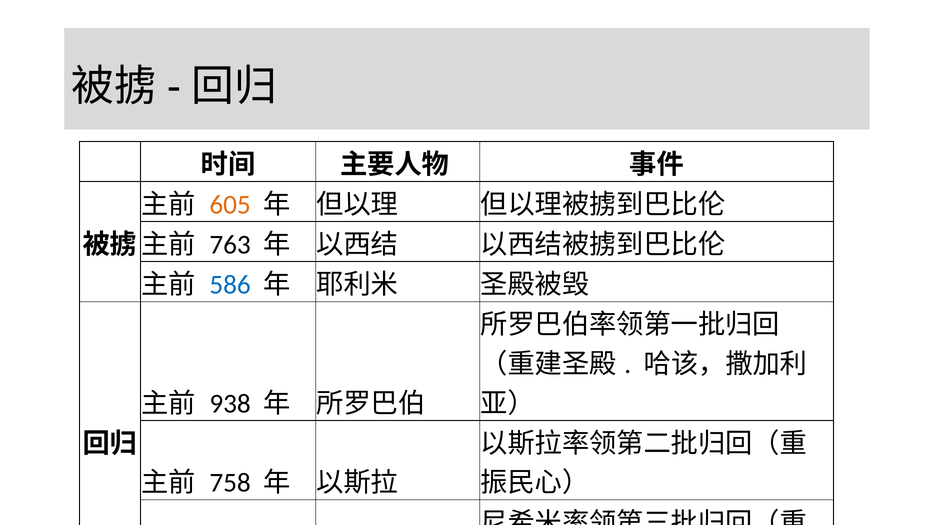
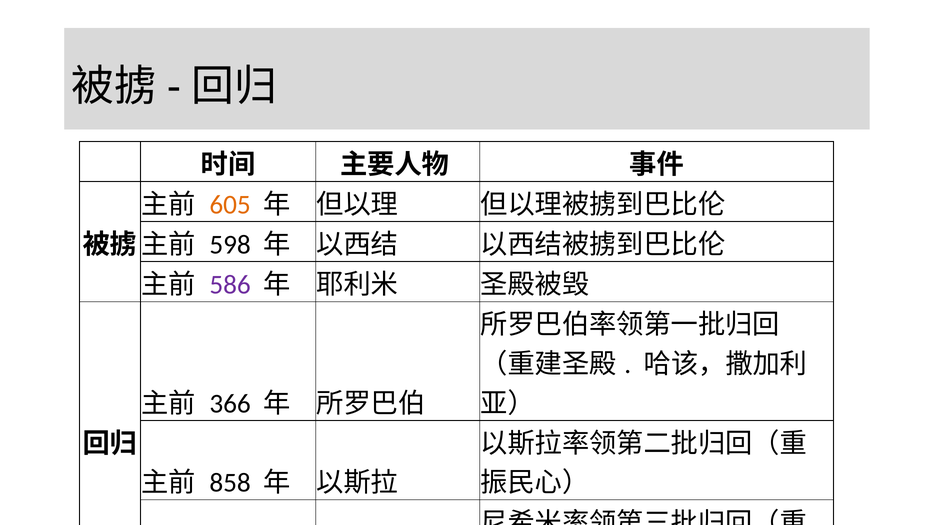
763: 763 -> 598
586 colour: blue -> purple
938: 938 -> 366
758: 758 -> 858
